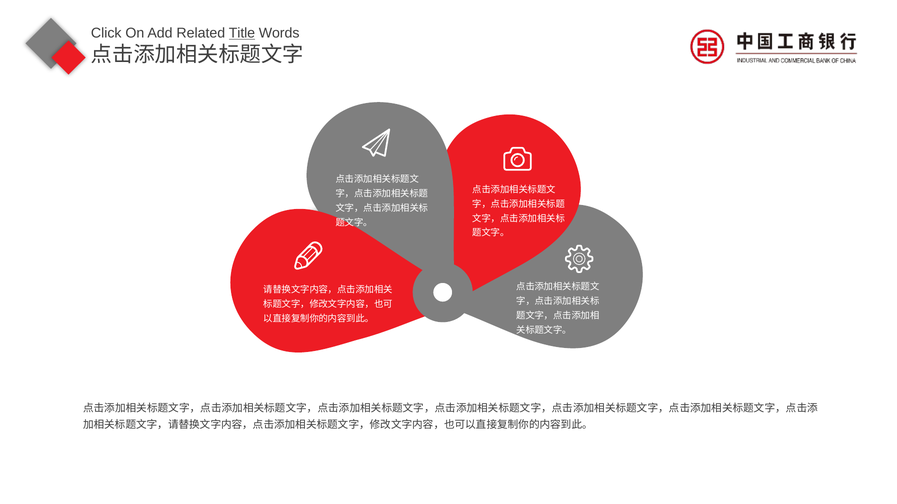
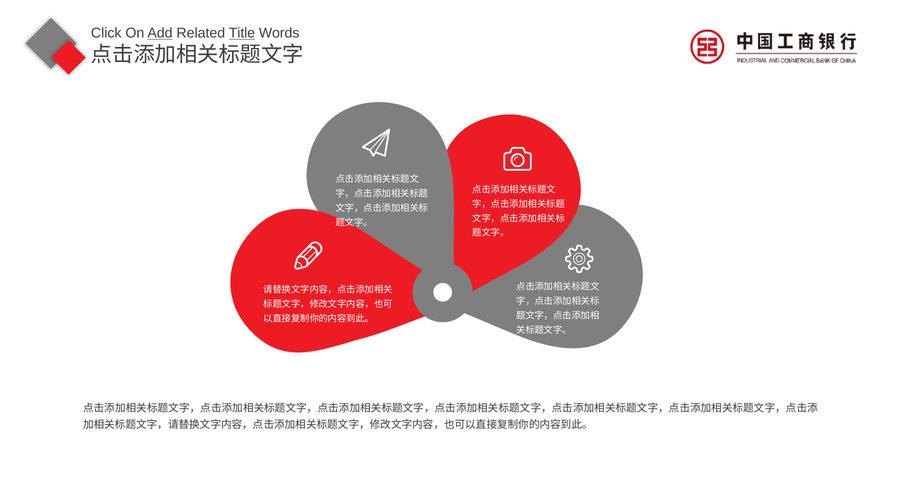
Add underline: none -> present
